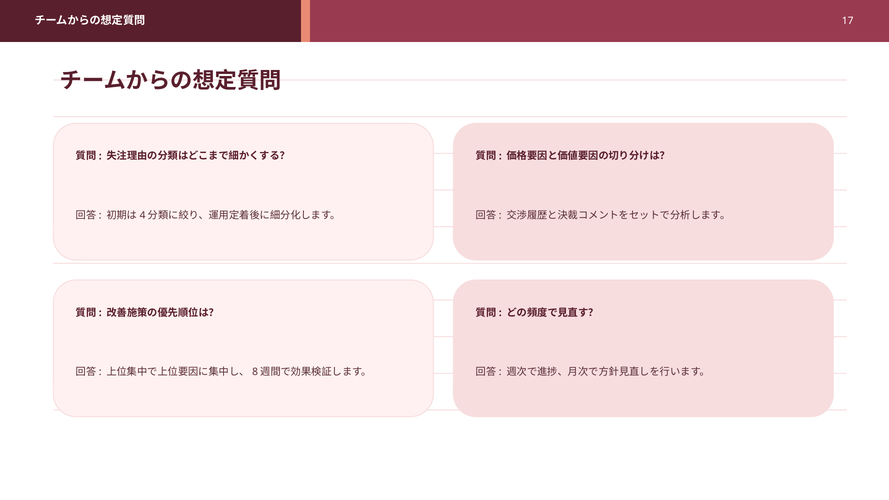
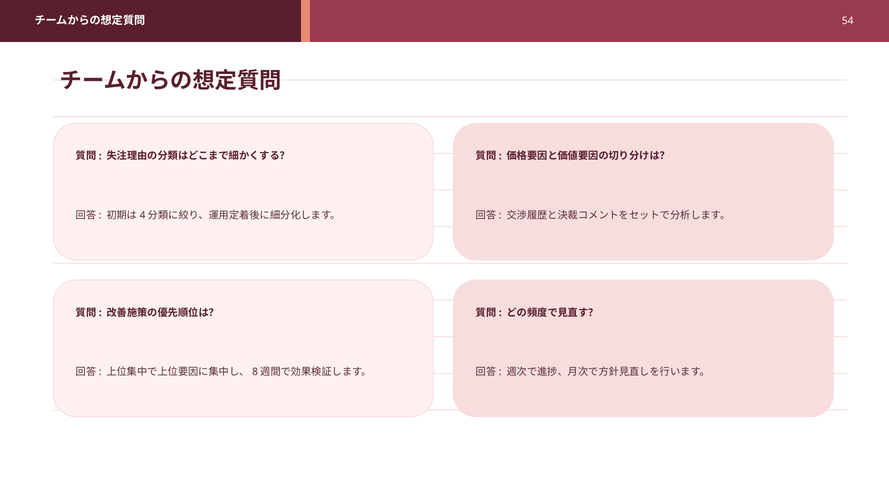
17: 17 -> 54
